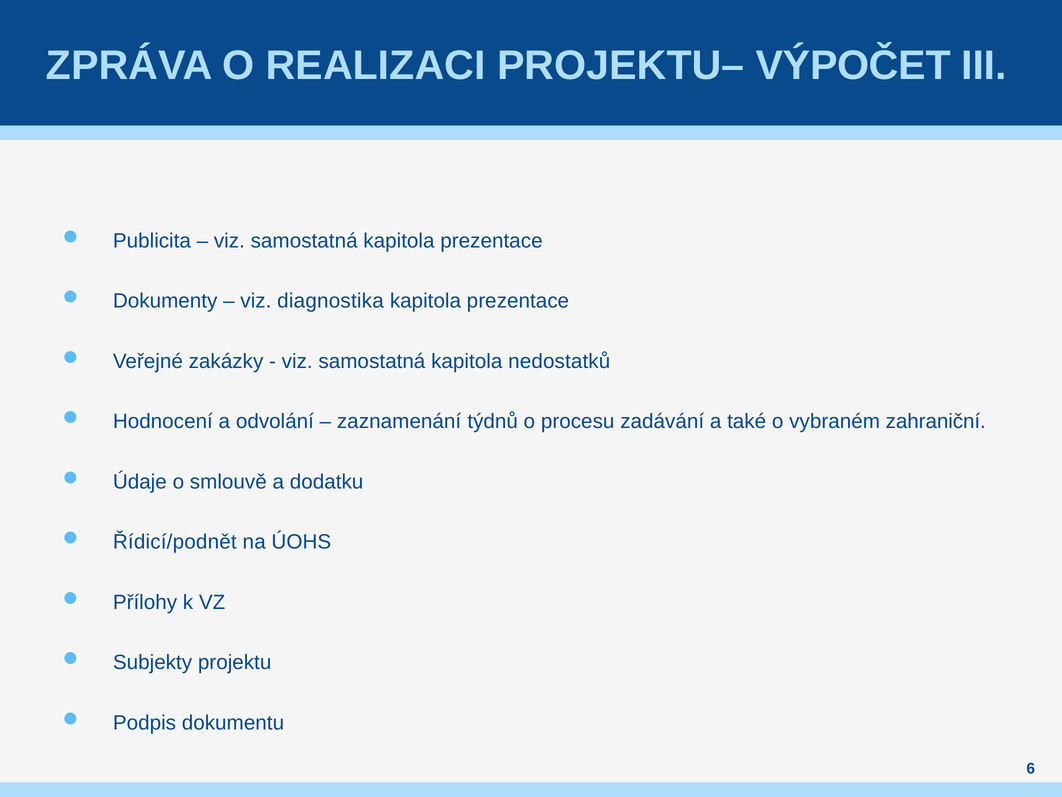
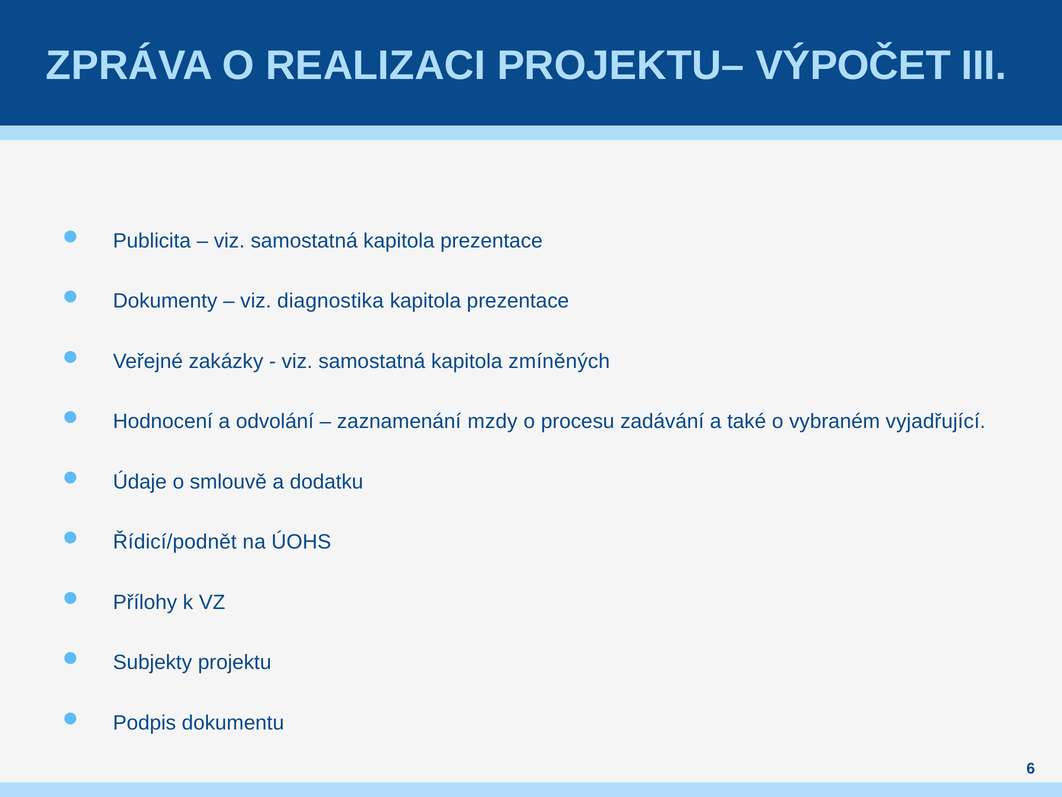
nedostatků: nedostatků -> zmíněných
týdnů: týdnů -> mzdy
zahraniční: zahraniční -> vyjadřující
